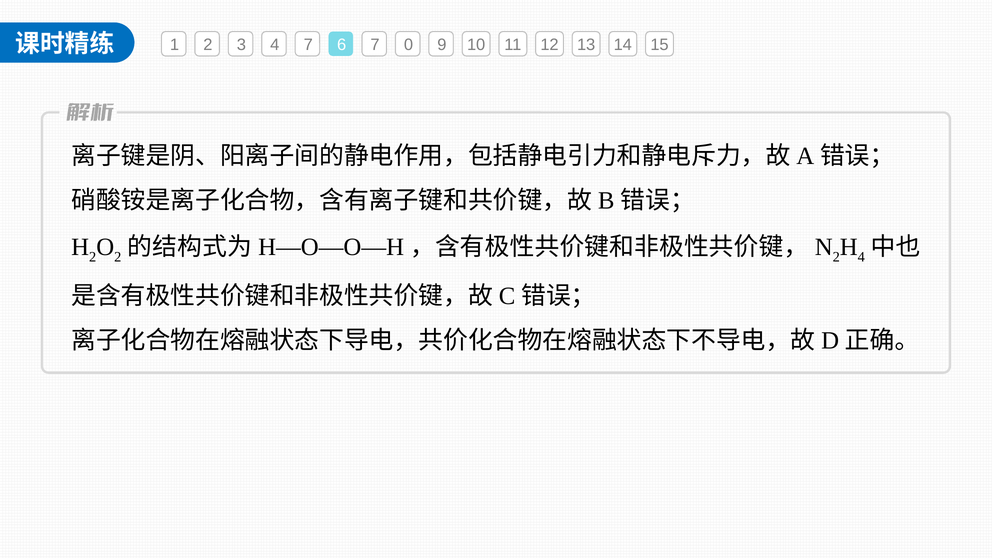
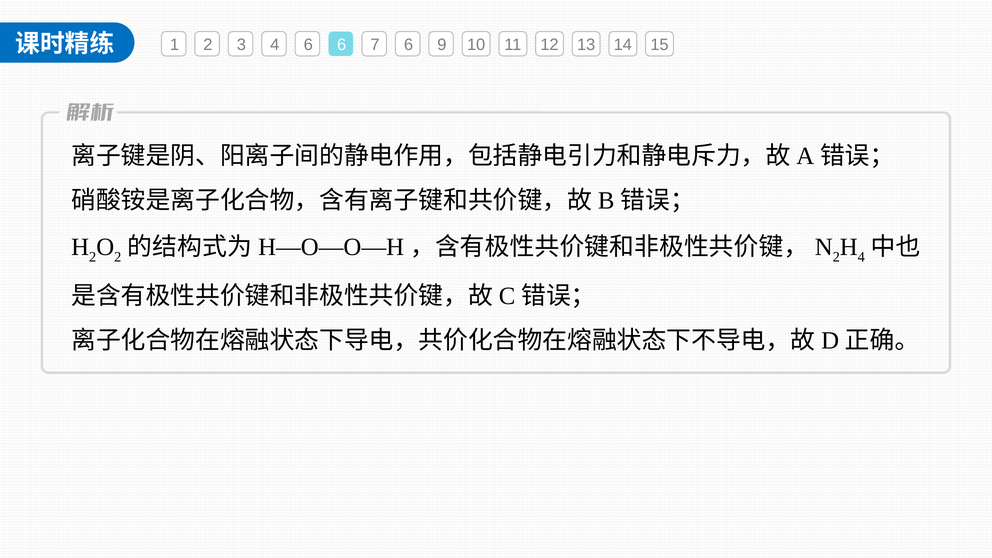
4 7: 7 -> 6
7 0: 0 -> 6
